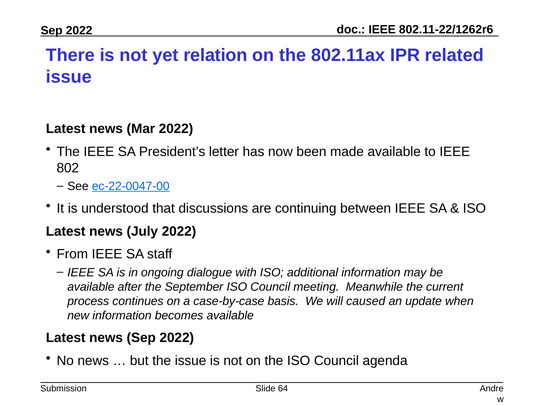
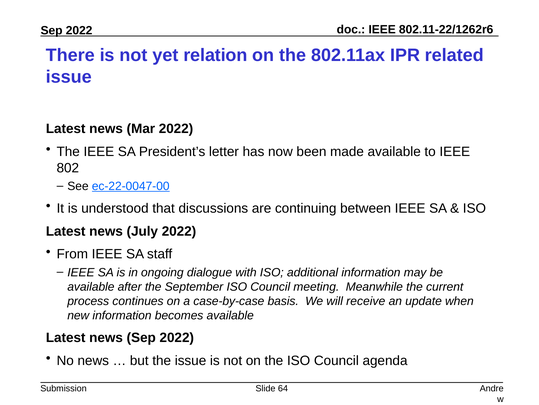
caused: caused -> receive
